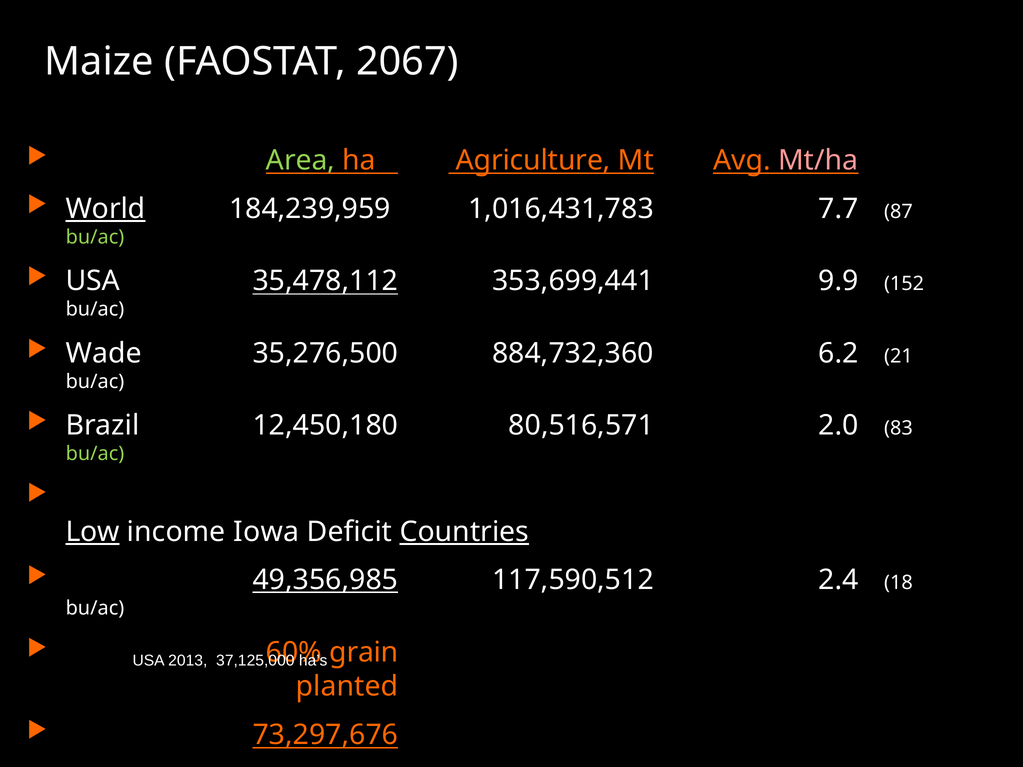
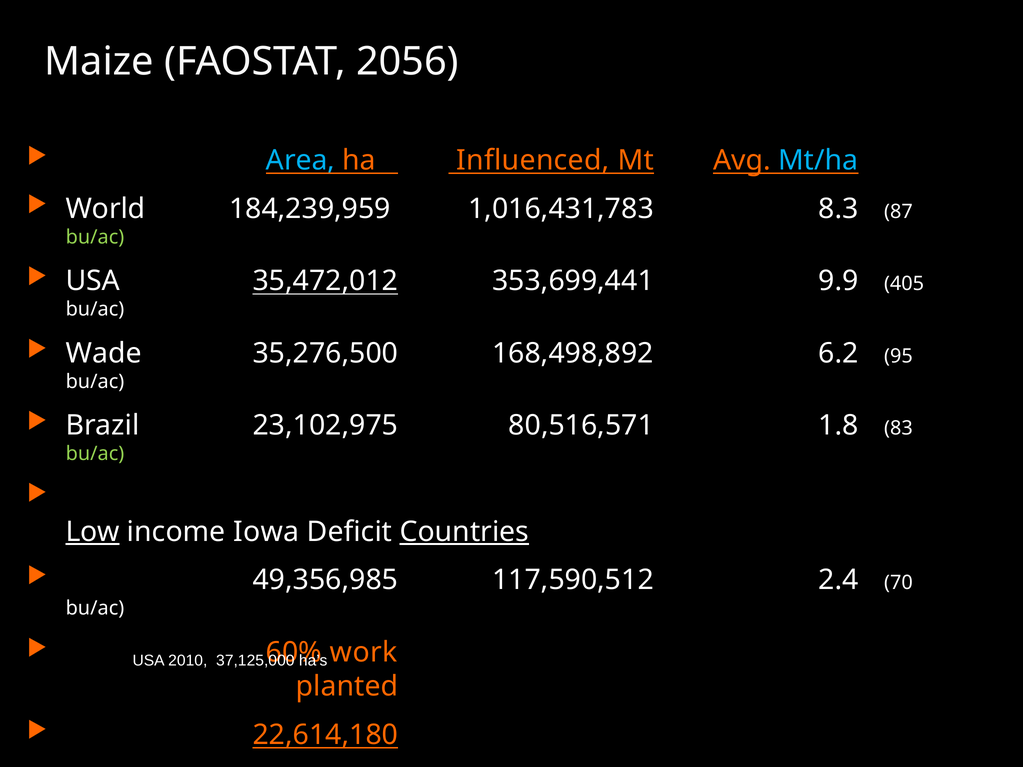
2067: 2067 -> 2056
Area colour: light green -> light blue
Agriculture: Agriculture -> Influenced
Mt/ha colour: pink -> light blue
World underline: present -> none
7.7: 7.7 -> 8.3
35,478,112: 35,478,112 -> 35,472,012
152: 152 -> 405
884,732,360: 884,732,360 -> 168,498,892
21: 21 -> 95
12,450,180: 12,450,180 -> 23,102,975
2.0: 2.0 -> 1.8
49,356,985 underline: present -> none
18: 18 -> 70
grain: grain -> work
2013: 2013 -> 2010
73,297,676: 73,297,676 -> 22,614,180
